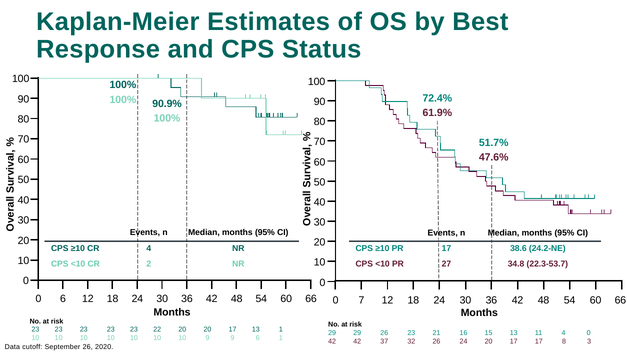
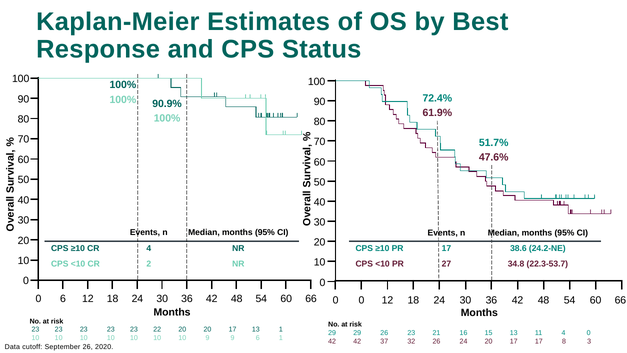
0 7: 7 -> 0
